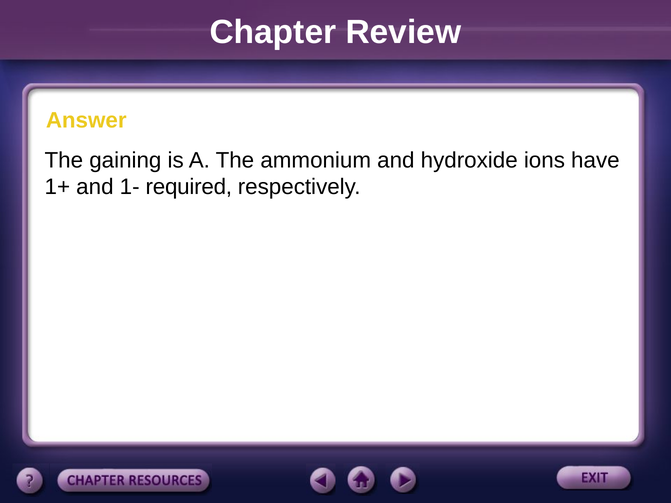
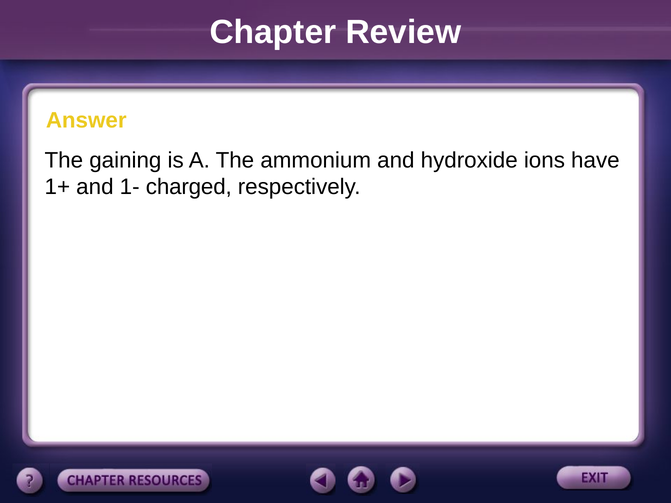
required: required -> charged
